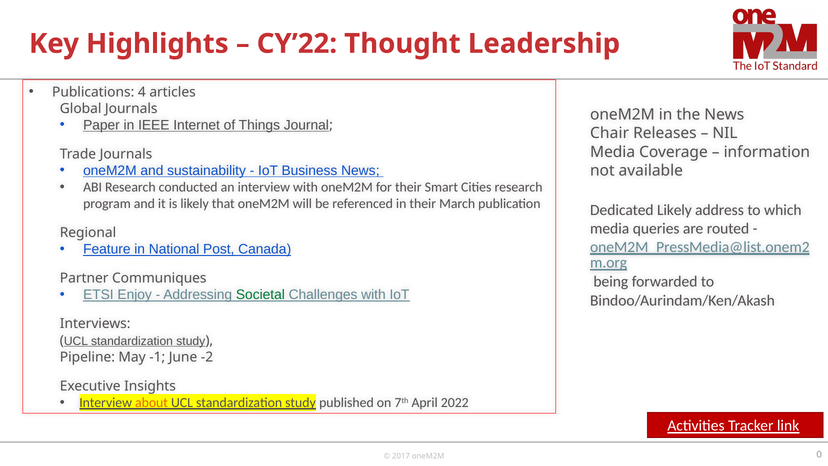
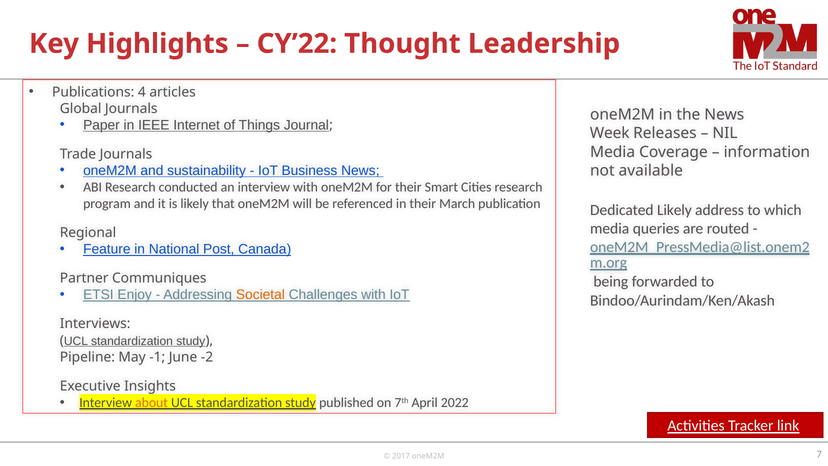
Chair: Chair -> Week
Societal colour: green -> orange
0: 0 -> 7
